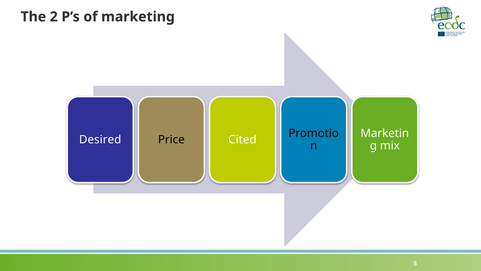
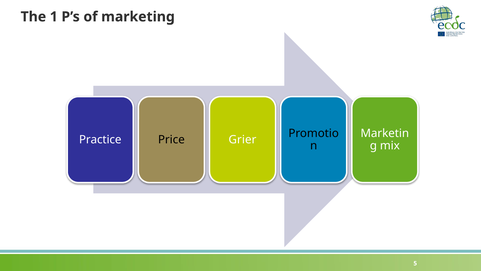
2: 2 -> 1
Desired: Desired -> Practice
Cited: Cited -> Grier
